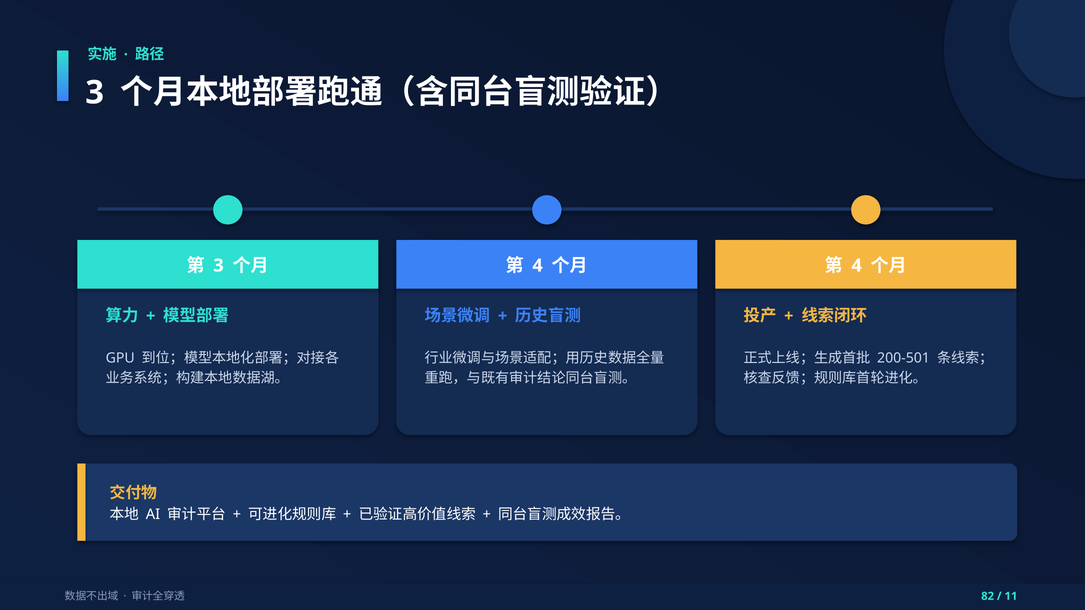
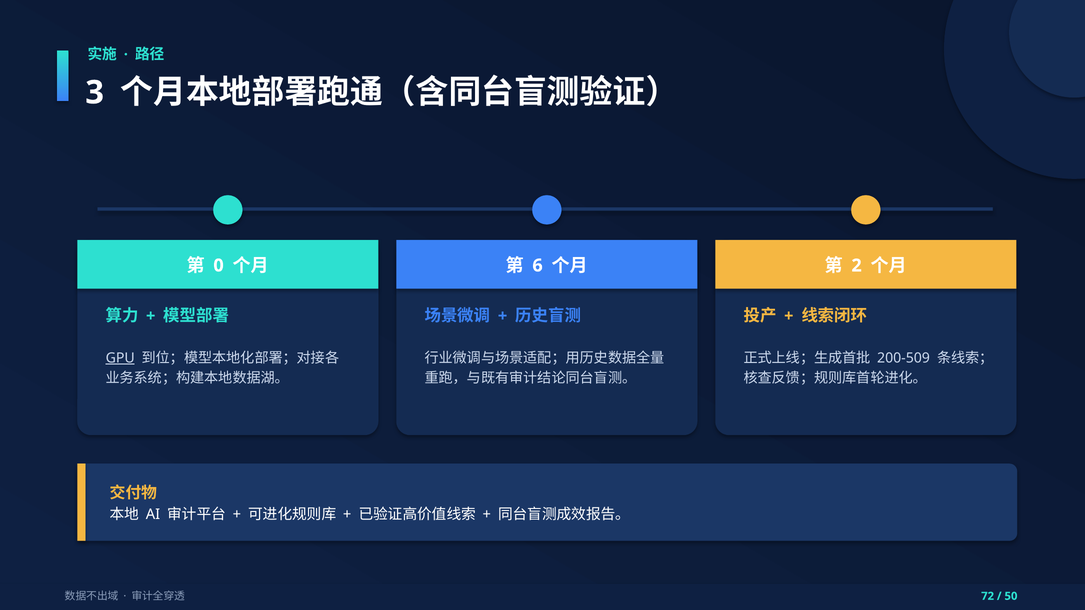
3 at (219, 266): 3 -> 0
4 at (538, 266): 4 -> 6
4 at (857, 266): 4 -> 2
200-501: 200-501 -> 200-509
GPU underline: none -> present
82: 82 -> 72
11: 11 -> 50
